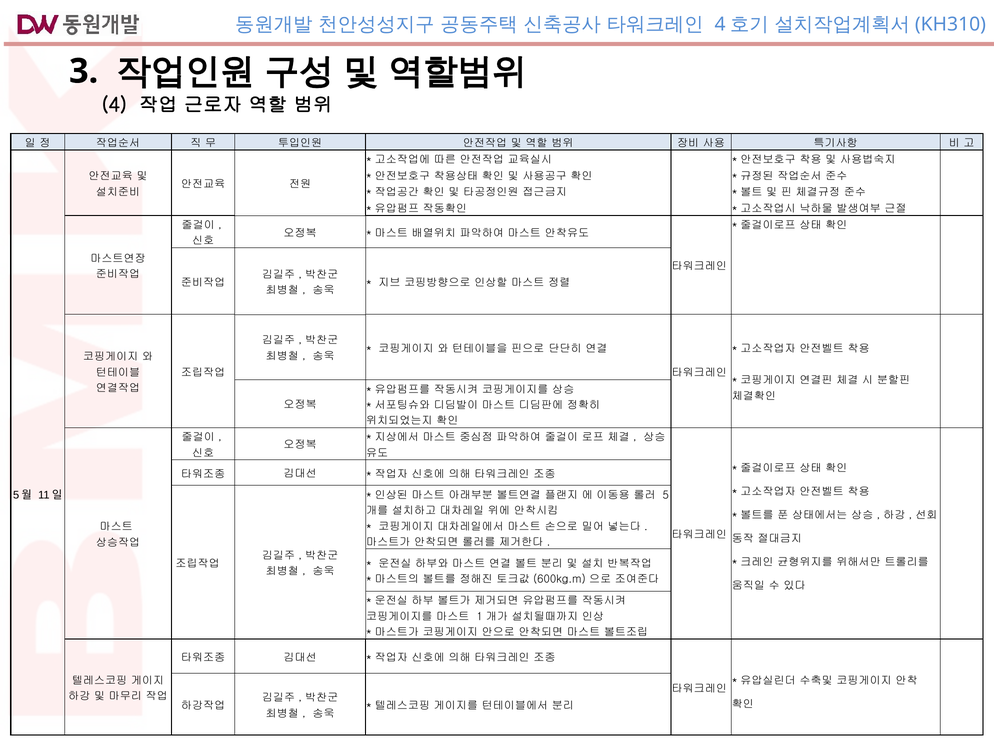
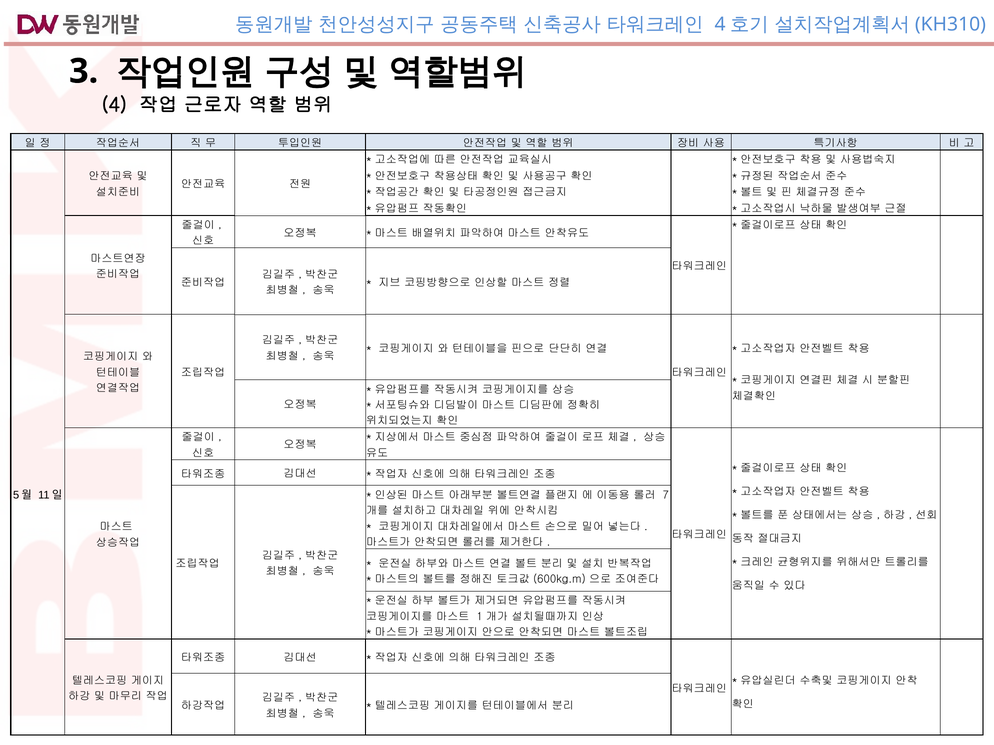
5: 5 -> 7
